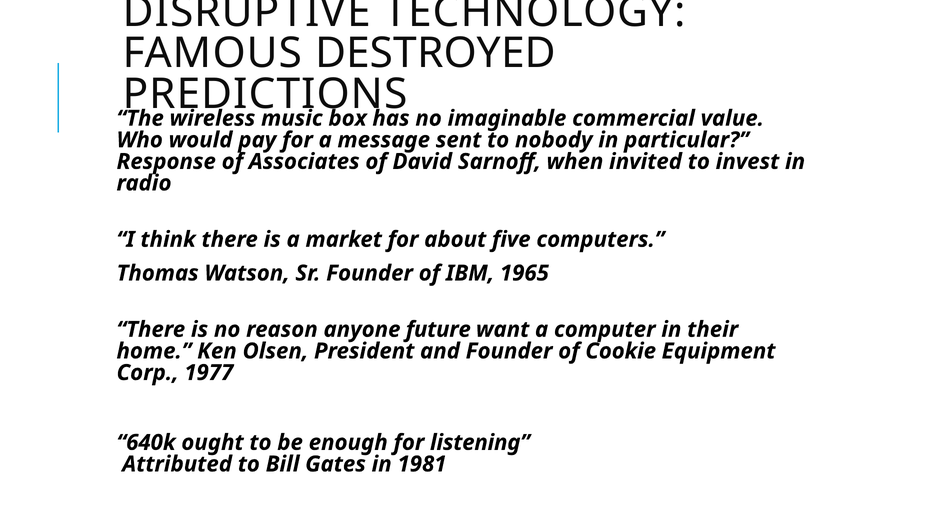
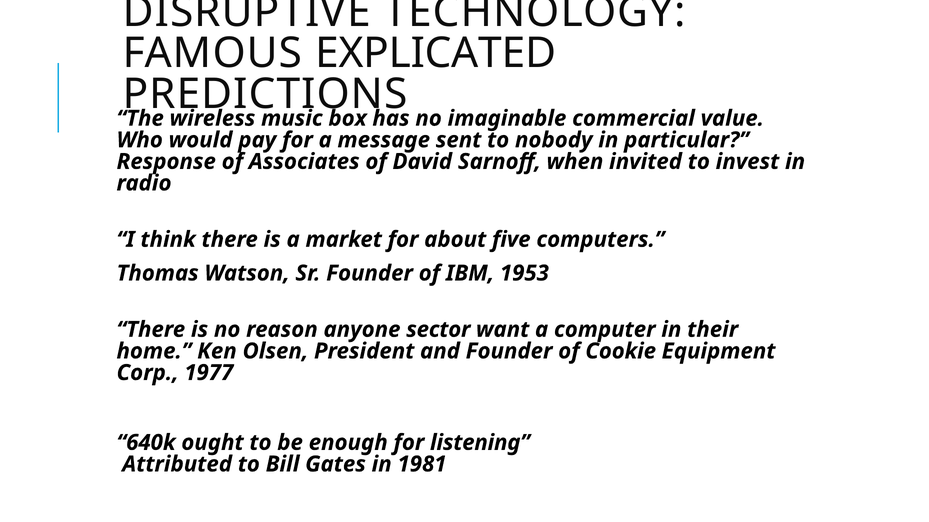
DESTROYED: DESTROYED -> EXPLICATED
1965: 1965 -> 1953
future: future -> sector
